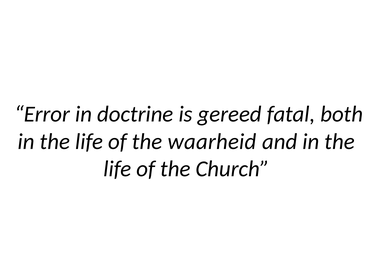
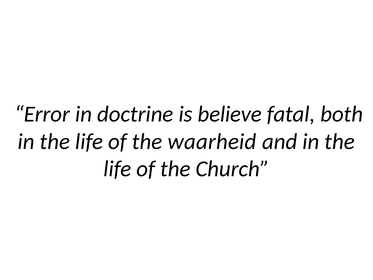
gereed: gereed -> believe
